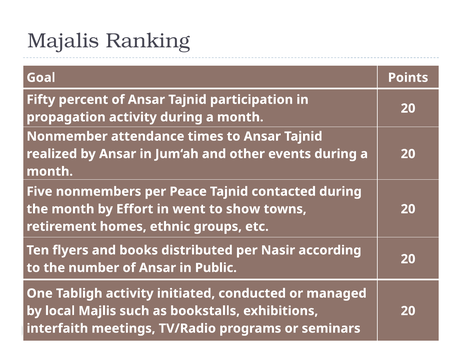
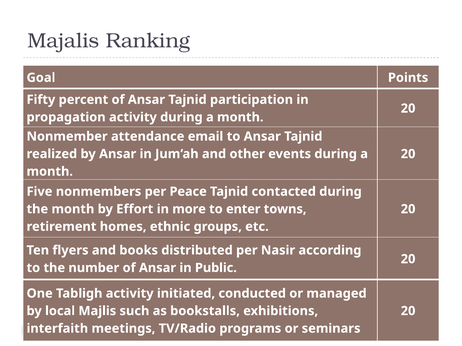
times: times -> email
went: went -> more
show: show -> enter
